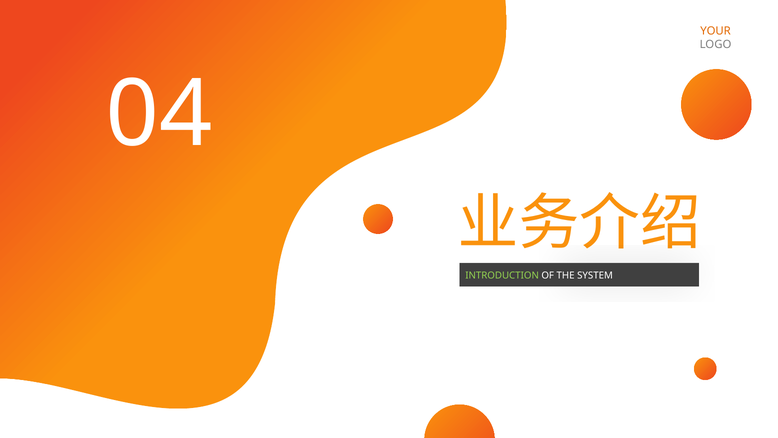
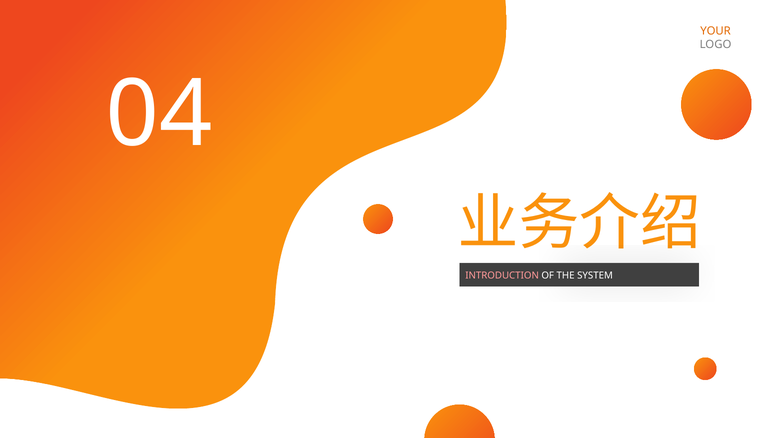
INTRODUCTION colour: light green -> pink
